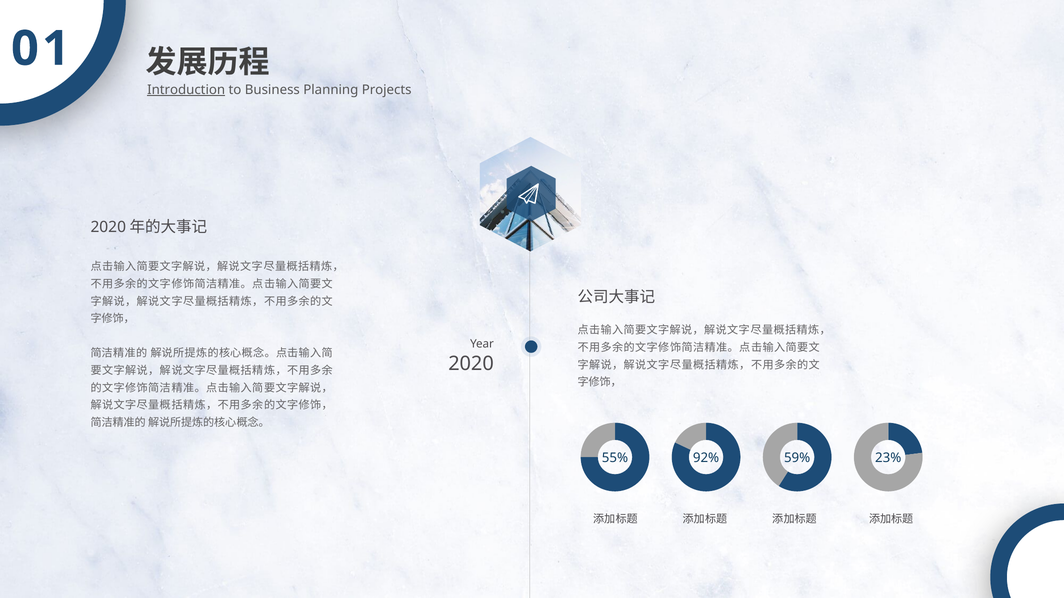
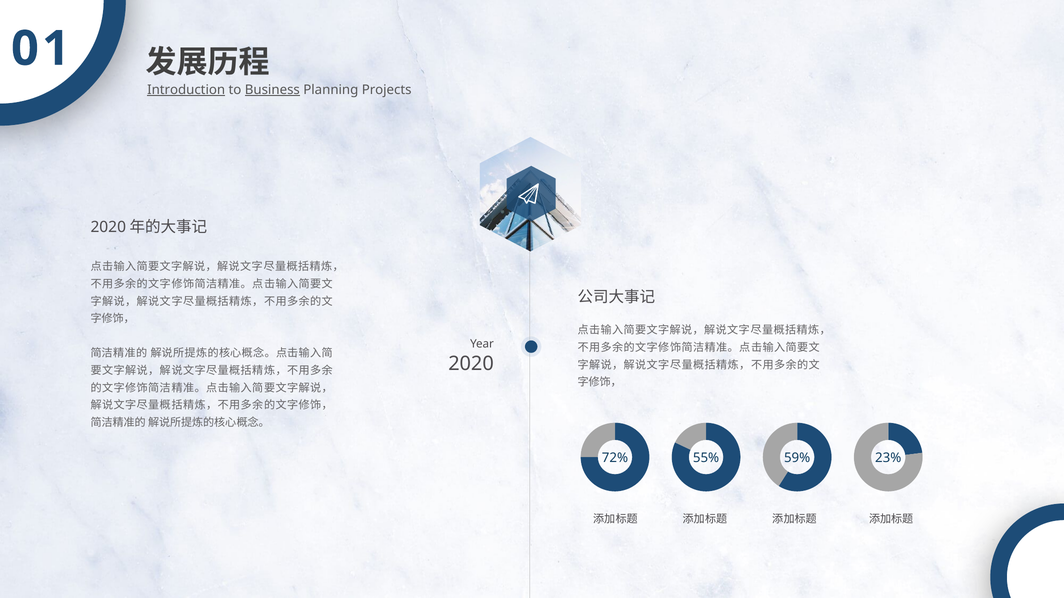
Business underline: none -> present
55%: 55% -> 72%
92%: 92% -> 55%
